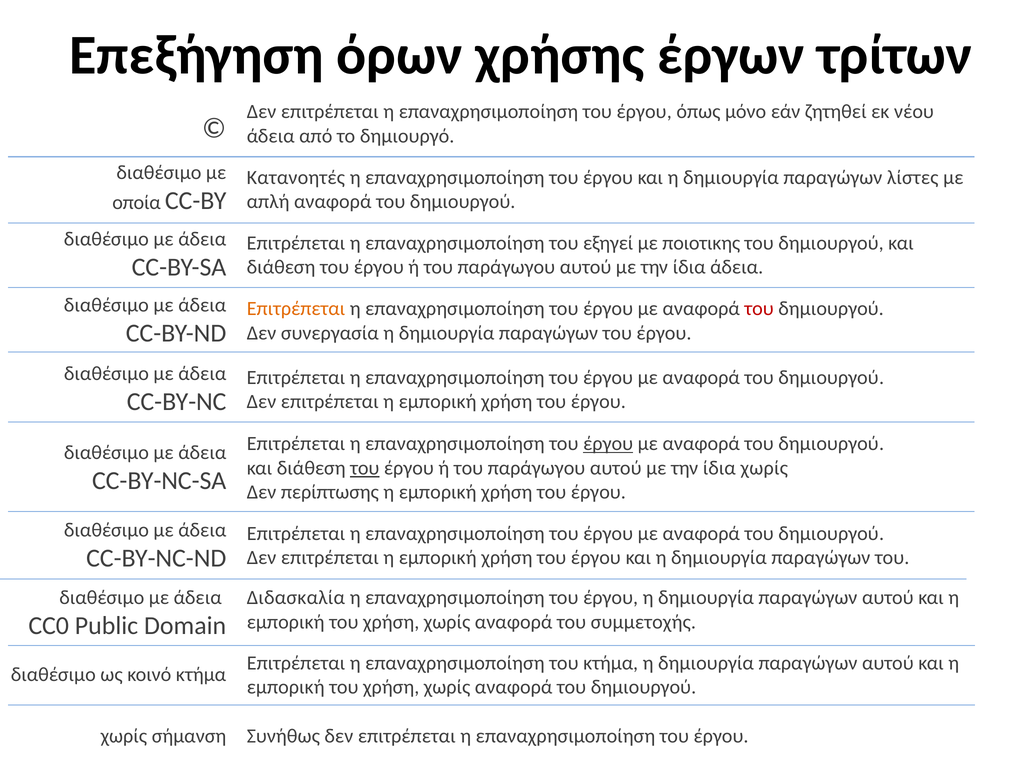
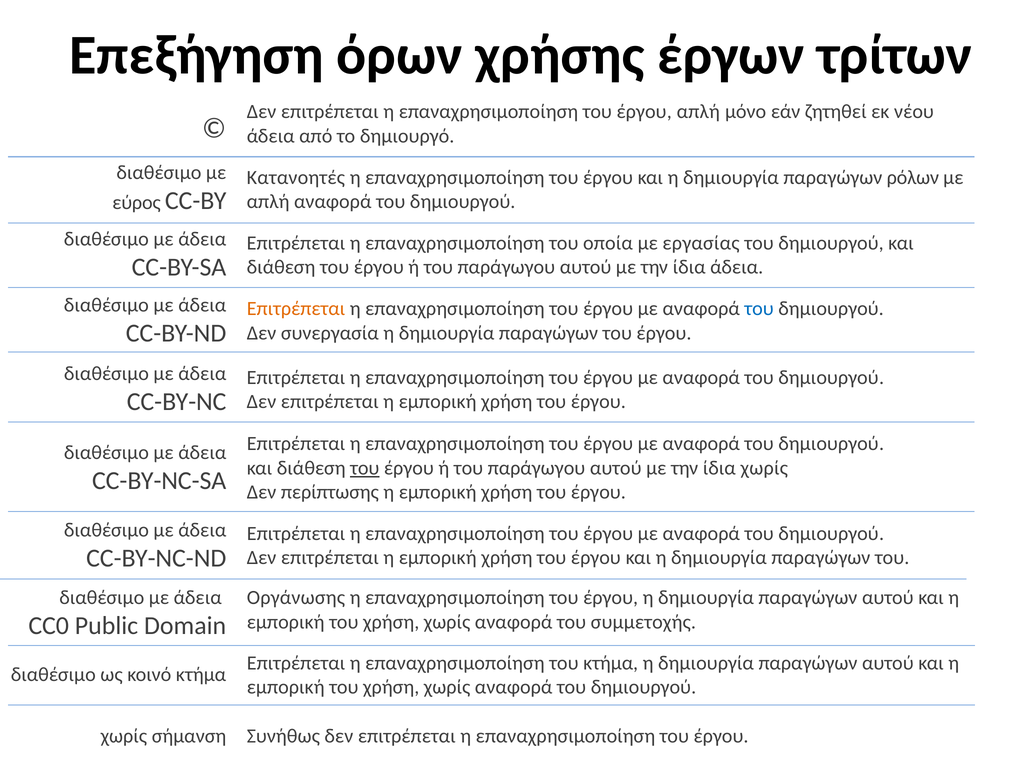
έργου όπως: όπως -> απλή
λίστες: λίστες -> ρόλων
οποία: οποία -> εύρος
εξηγεί: εξηγεί -> οποία
ποιοτικης: ποιοτικης -> εργασίας
του at (759, 309) colour: red -> blue
έργου at (608, 444) underline: present -> none
Διδασκαλία: Διδασκαλία -> Οργάνωσης
